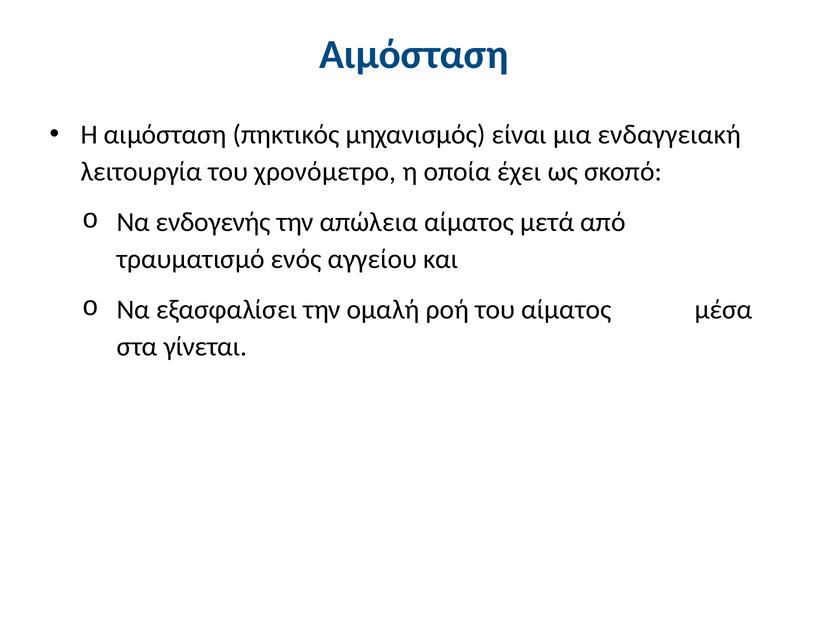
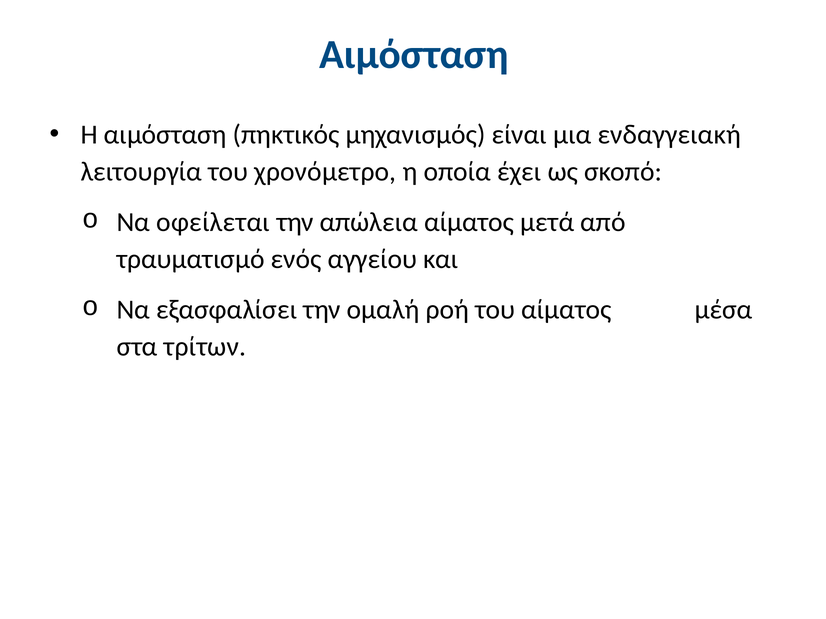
ενδογενής: ενδογενής -> οφείλεται
γίνεται: γίνεται -> τρίτων
